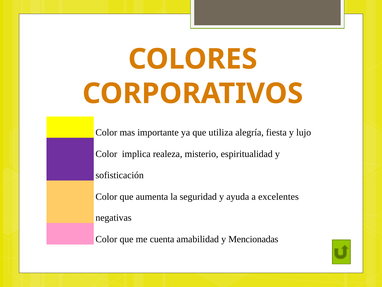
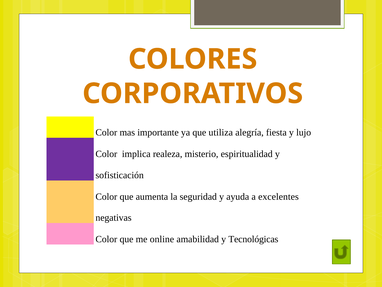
cuenta: cuenta -> online
Mencionadas: Mencionadas -> Tecnológicas
